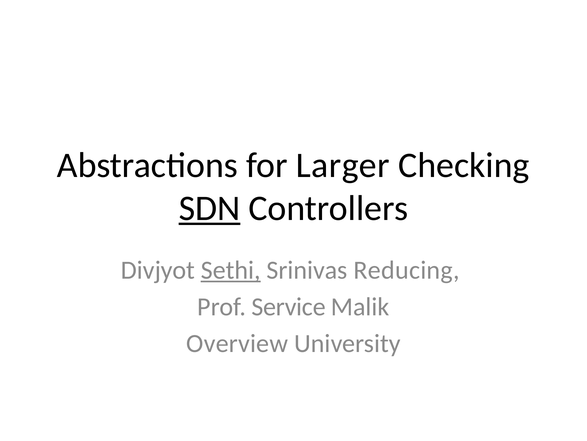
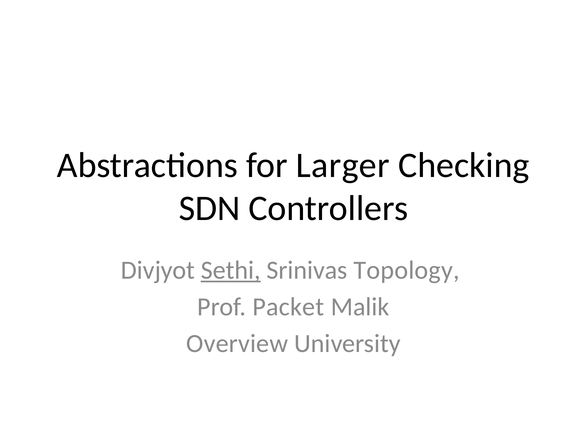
SDN underline: present -> none
Reducing: Reducing -> Topology
Service: Service -> Packet
